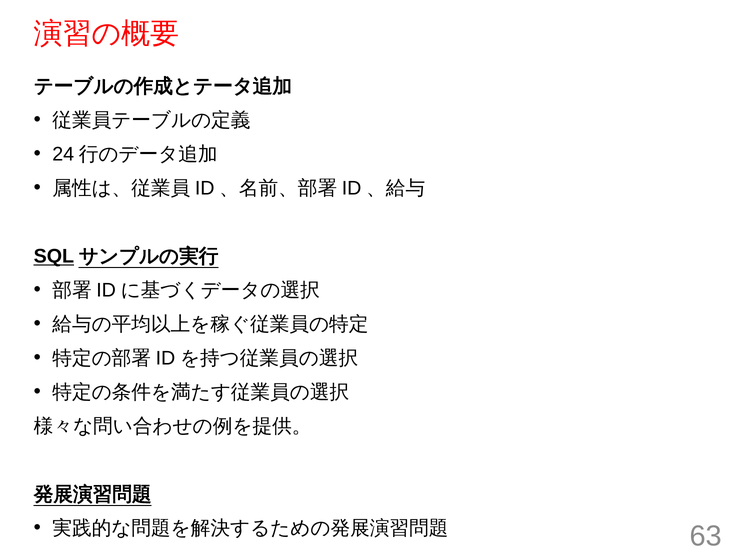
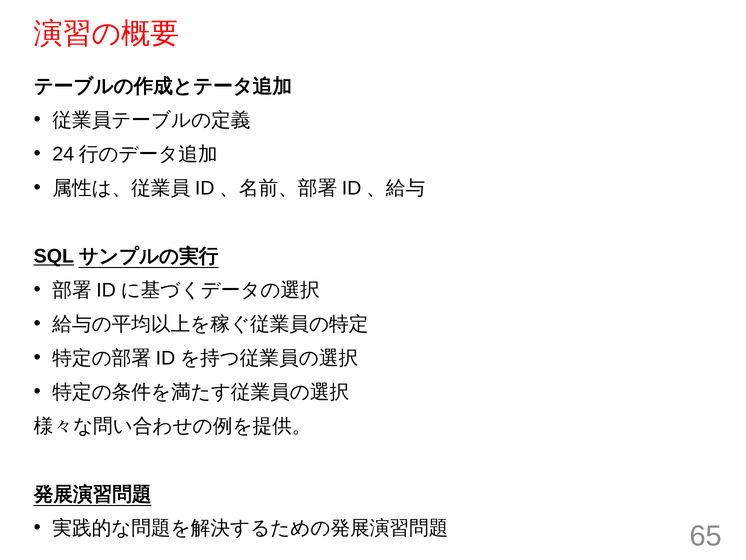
63: 63 -> 65
